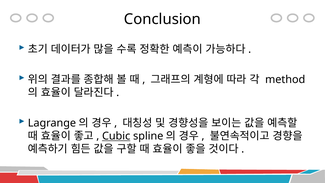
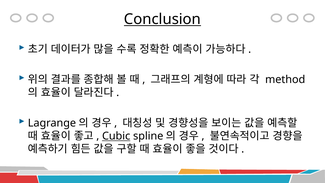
Conclusion underline: none -> present
